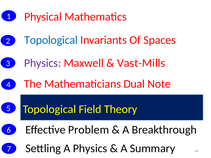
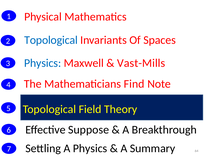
Physics at (43, 63) colour: purple -> blue
Dual: Dual -> Find
Problem: Problem -> Suppose
